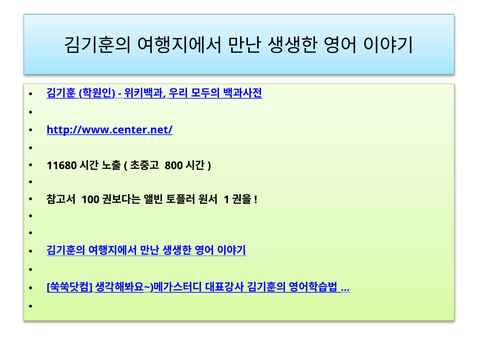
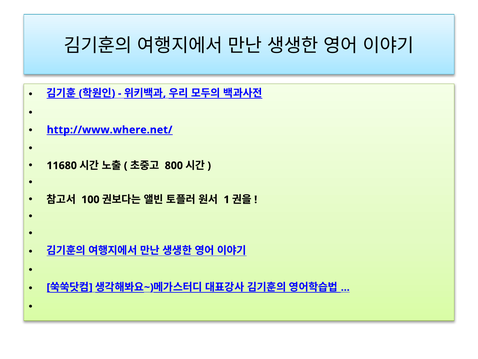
http://www.center.net/: http://www.center.net/ -> http://www.where.net/
